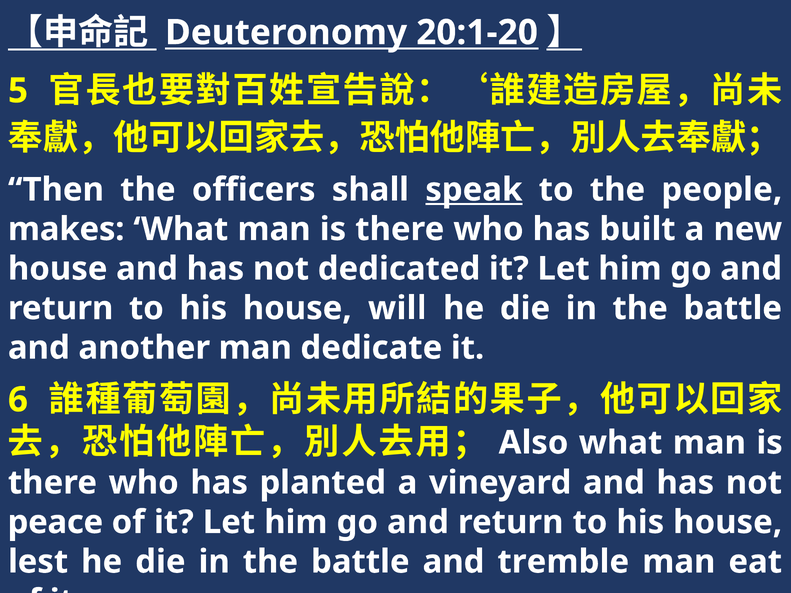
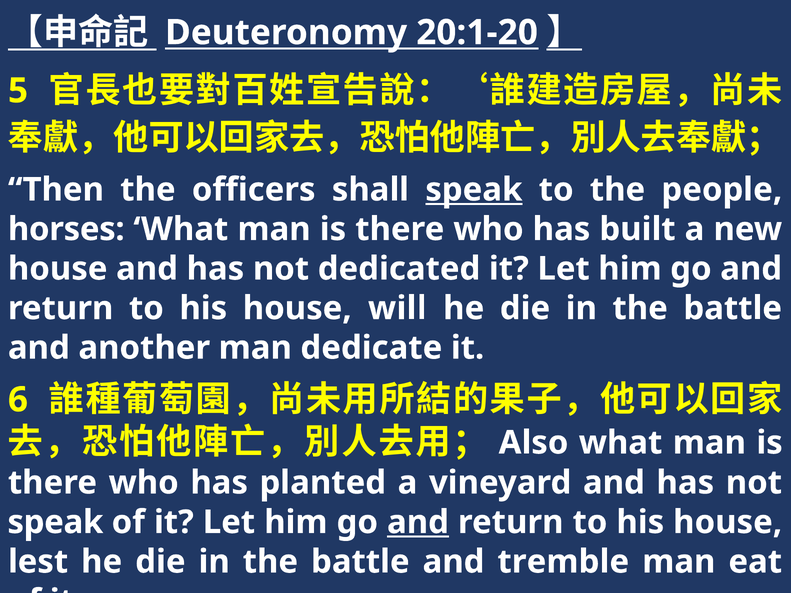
makes: makes -> horses
peace at (55, 522): peace -> speak
and at (418, 522) underline: none -> present
